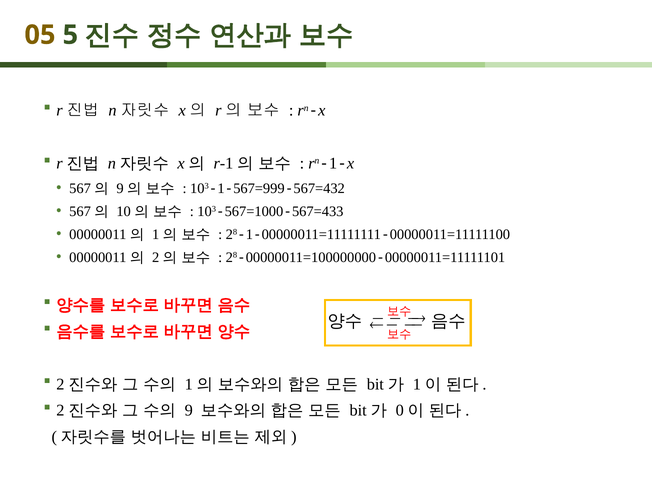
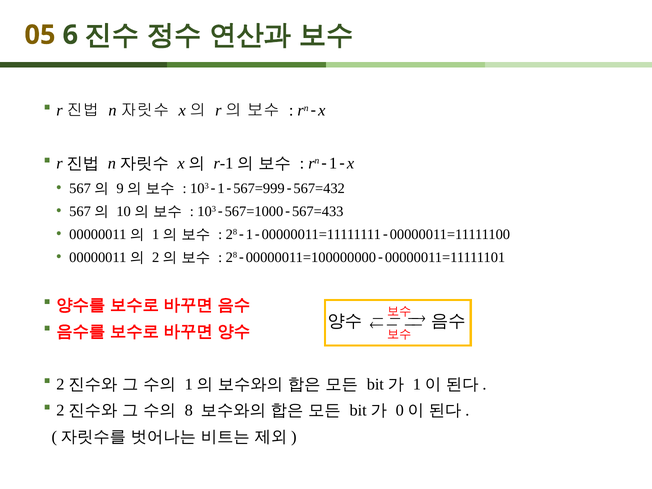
5: 5 -> 6
9: 9 -> 8
